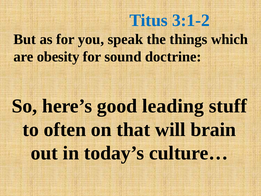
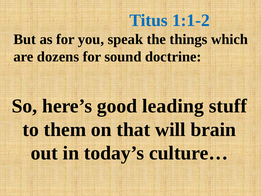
3:1-2: 3:1-2 -> 1:1-2
obesity: obesity -> dozens
often: often -> them
